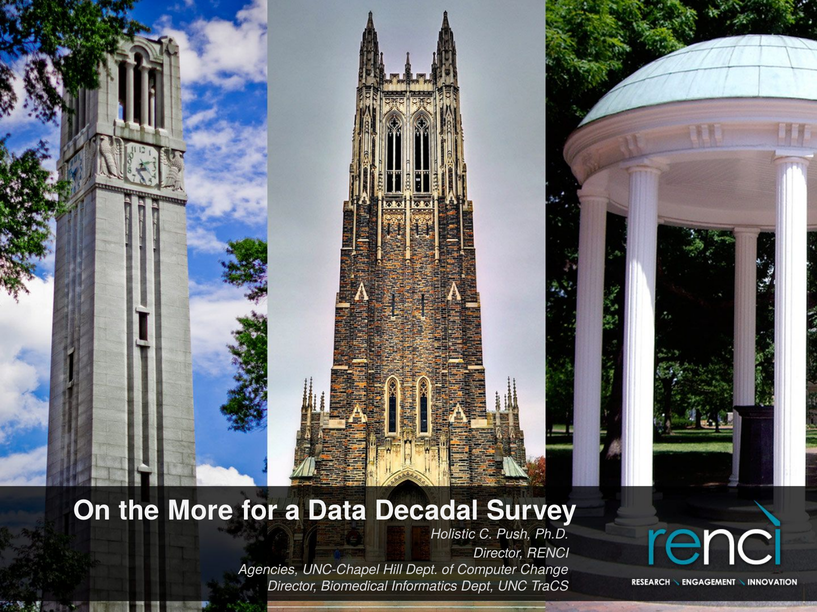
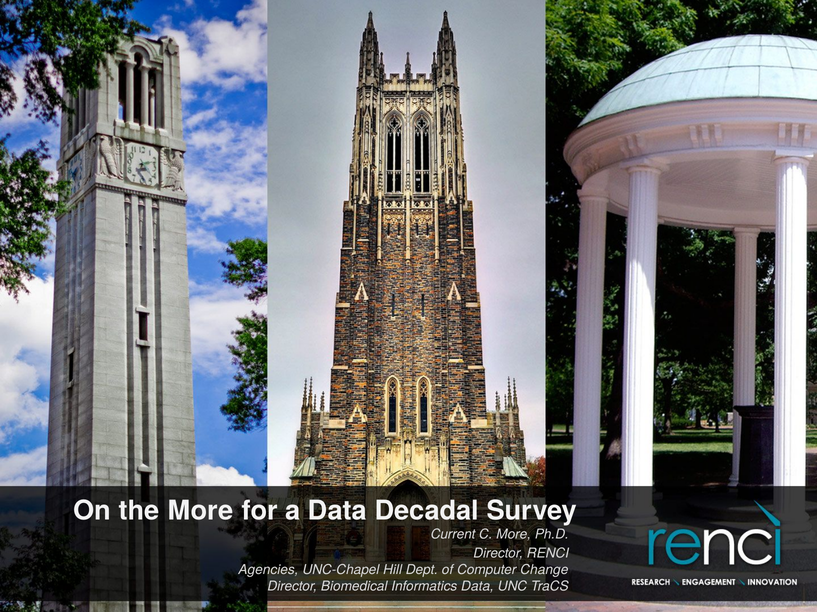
Holistic: Holistic -> Current
C Push: Push -> More
Informatics Dept: Dept -> Data
